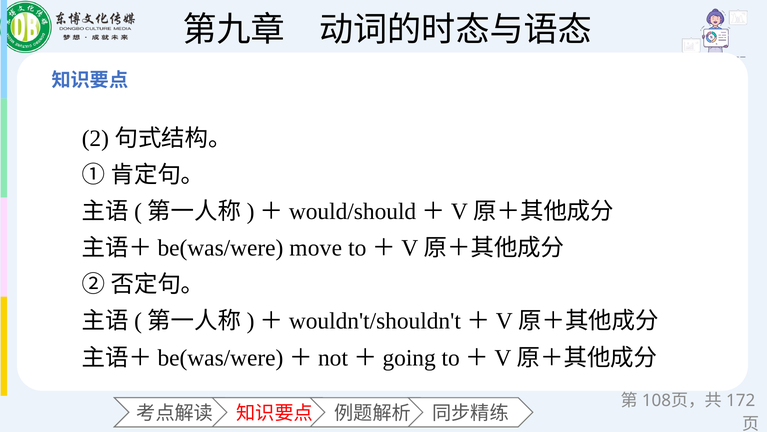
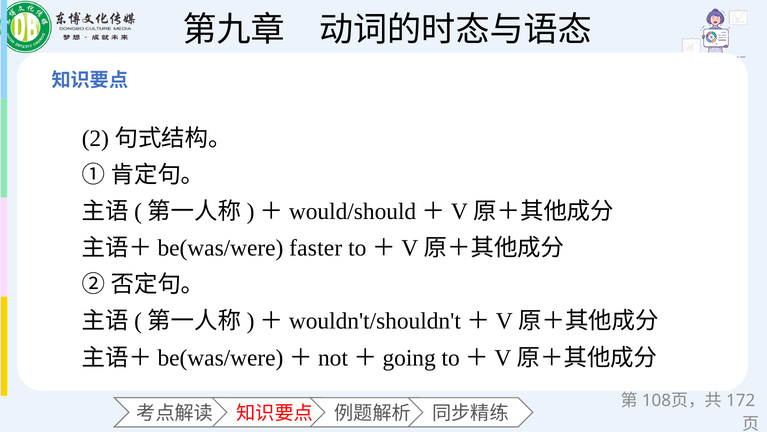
move: move -> faster
